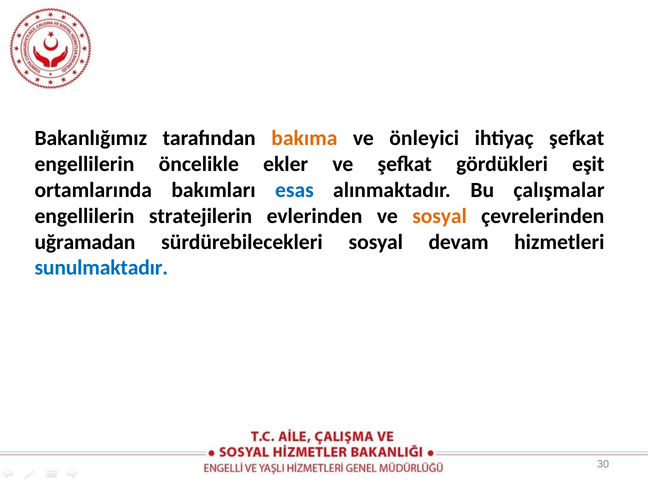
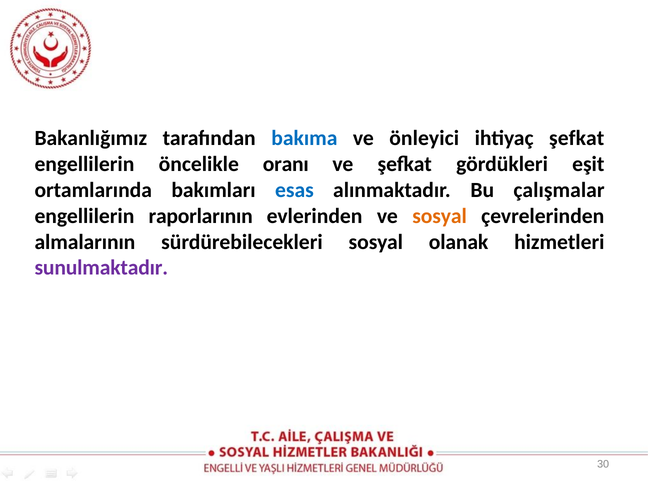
bakıma colour: orange -> blue
ekler: ekler -> oranı
stratejilerin: stratejilerin -> raporlarının
uğramadan: uğramadan -> almalarının
devam: devam -> olanak
sunulmaktadır colour: blue -> purple
